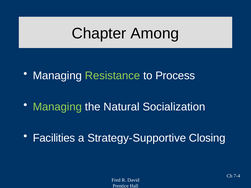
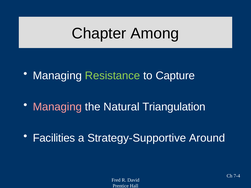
Process: Process -> Capture
Managing at (57, 107) colour: light green -> pink
Socialization: Socialization -> Triangulation
Closing: Closing -> Around
